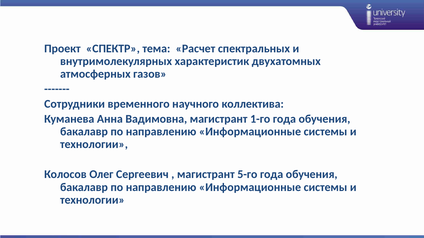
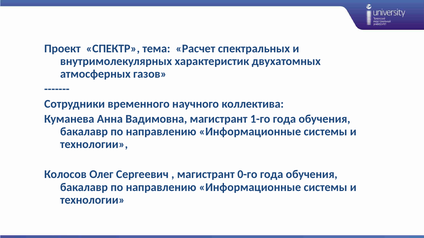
5-го: 5-го -> 0-го
